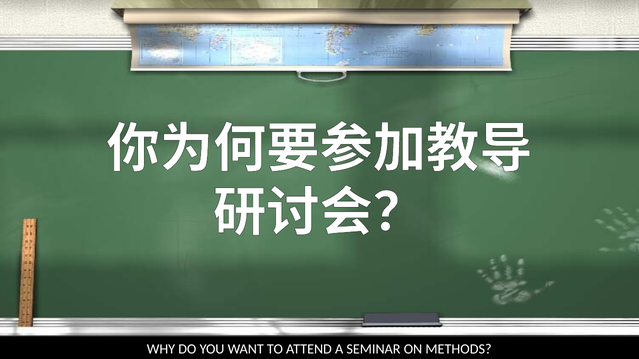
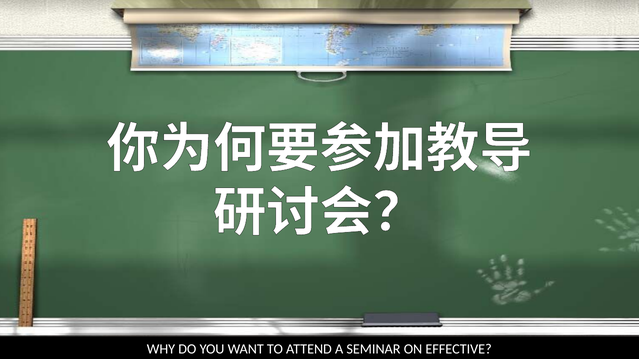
METHODS: METHODS -> EFFECTIVE
